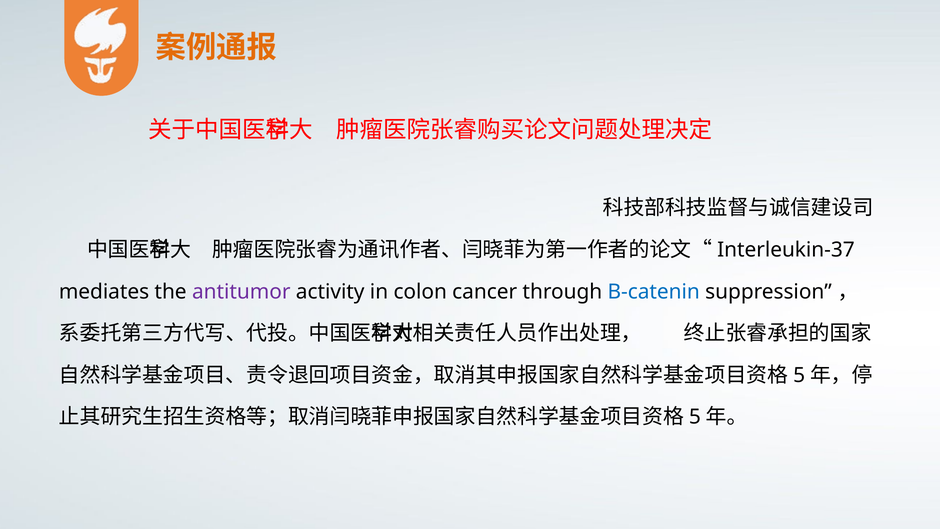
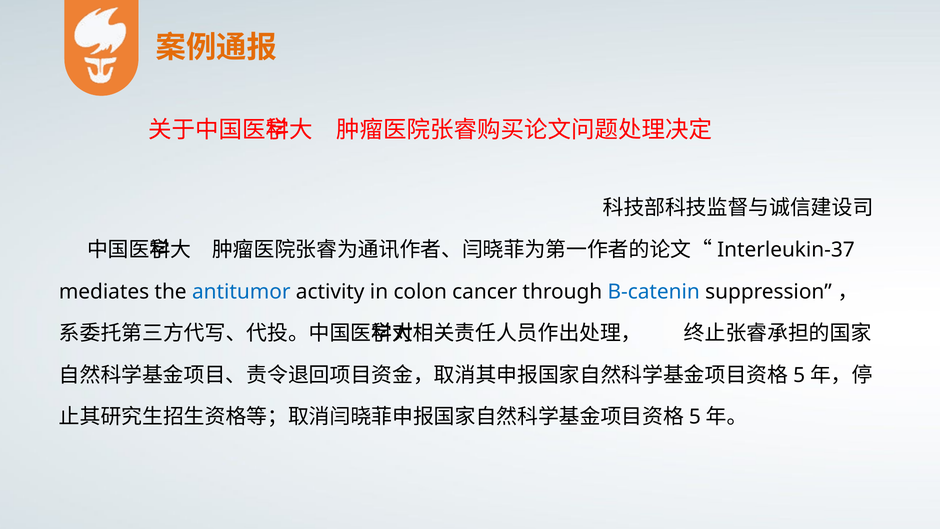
antitumor colour: purple -> blue
